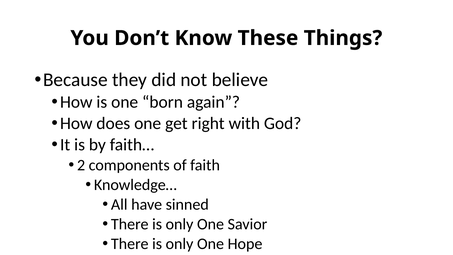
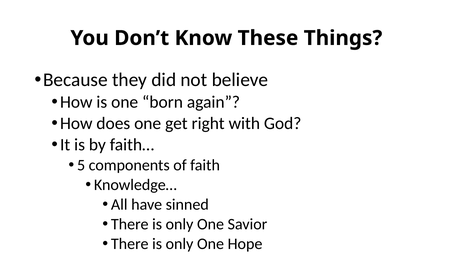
2: 2 -> 5
